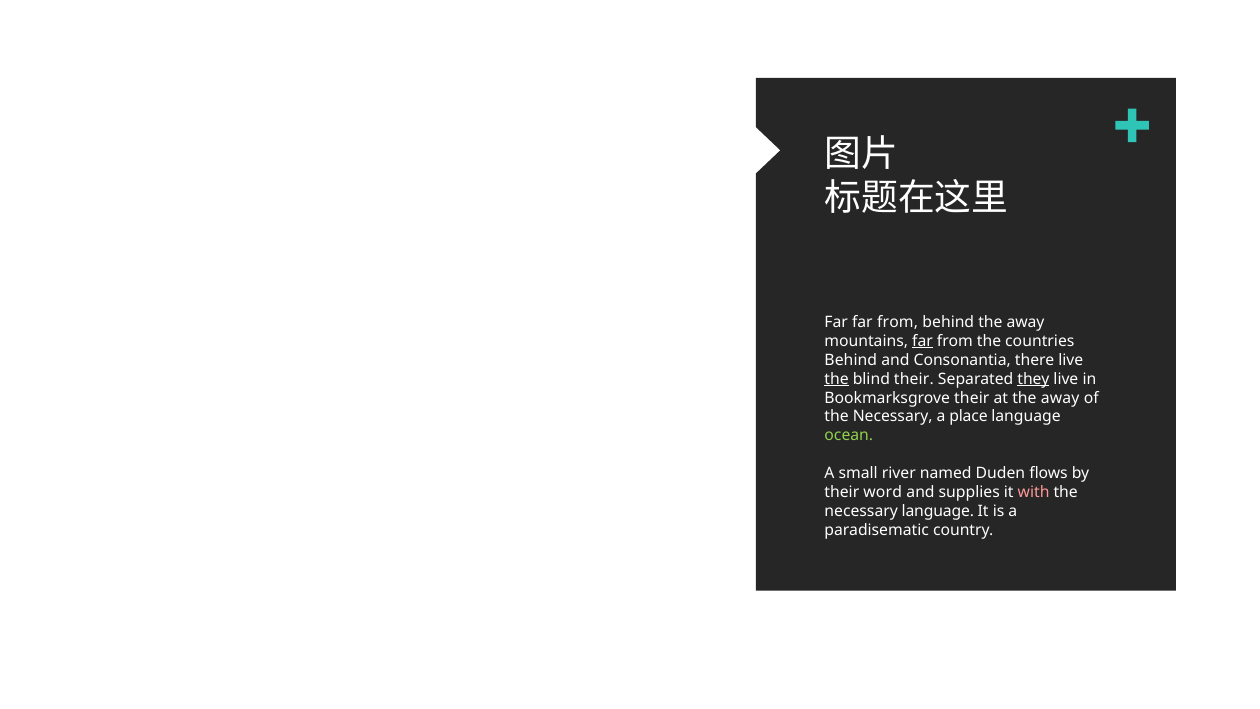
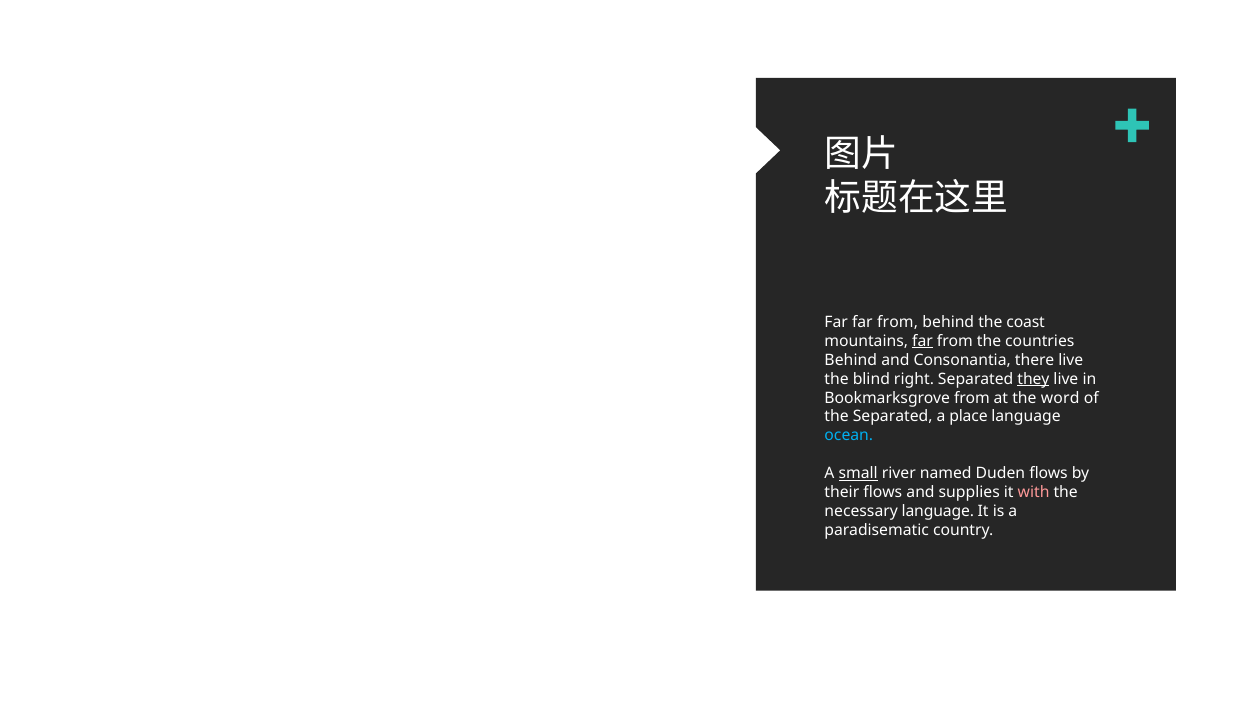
behind the away: away -> coast
the at (837, 379) underline: present -> none
blind their: their -> right
Bookmarksgrove their: their -> from
at the away: away -> word
Necessary at (893, 417): Necessary -> Separated
ocean colour: light green -> light blue
small underline: none -> present
their word: word -> flows
